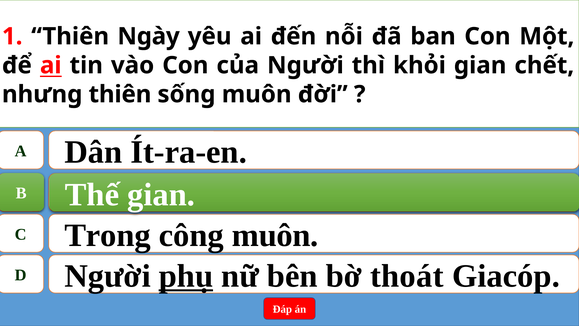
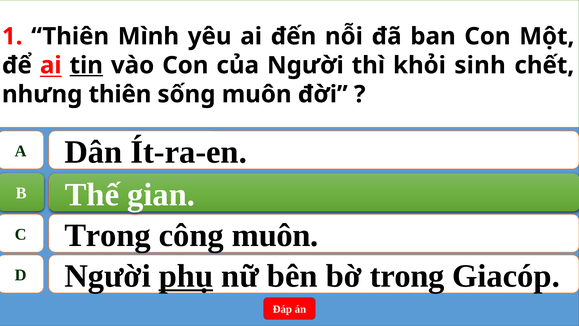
Ngày: Ngày -> Mình
tin underline: none -> present
khỏi gian: gian -> sinh
bờ thoát: thoát -> trong
